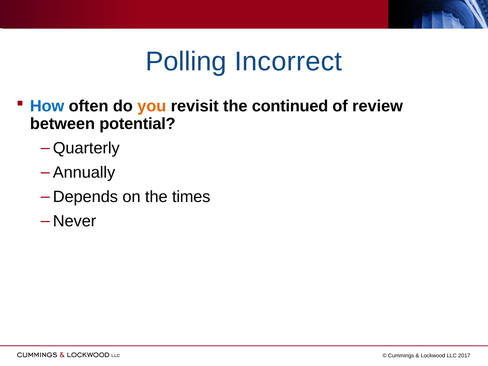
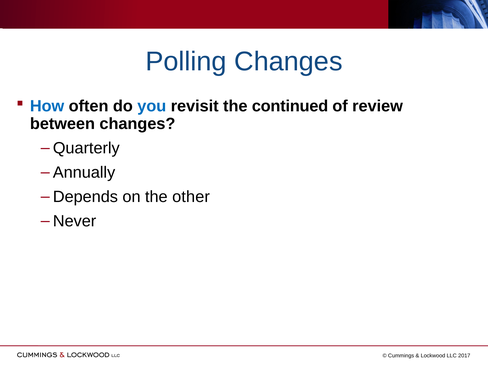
Polling Incorrect: Incorrect -> Changes
you colour: orange -> blue
between potential: potential -> changes
times: times -> other
